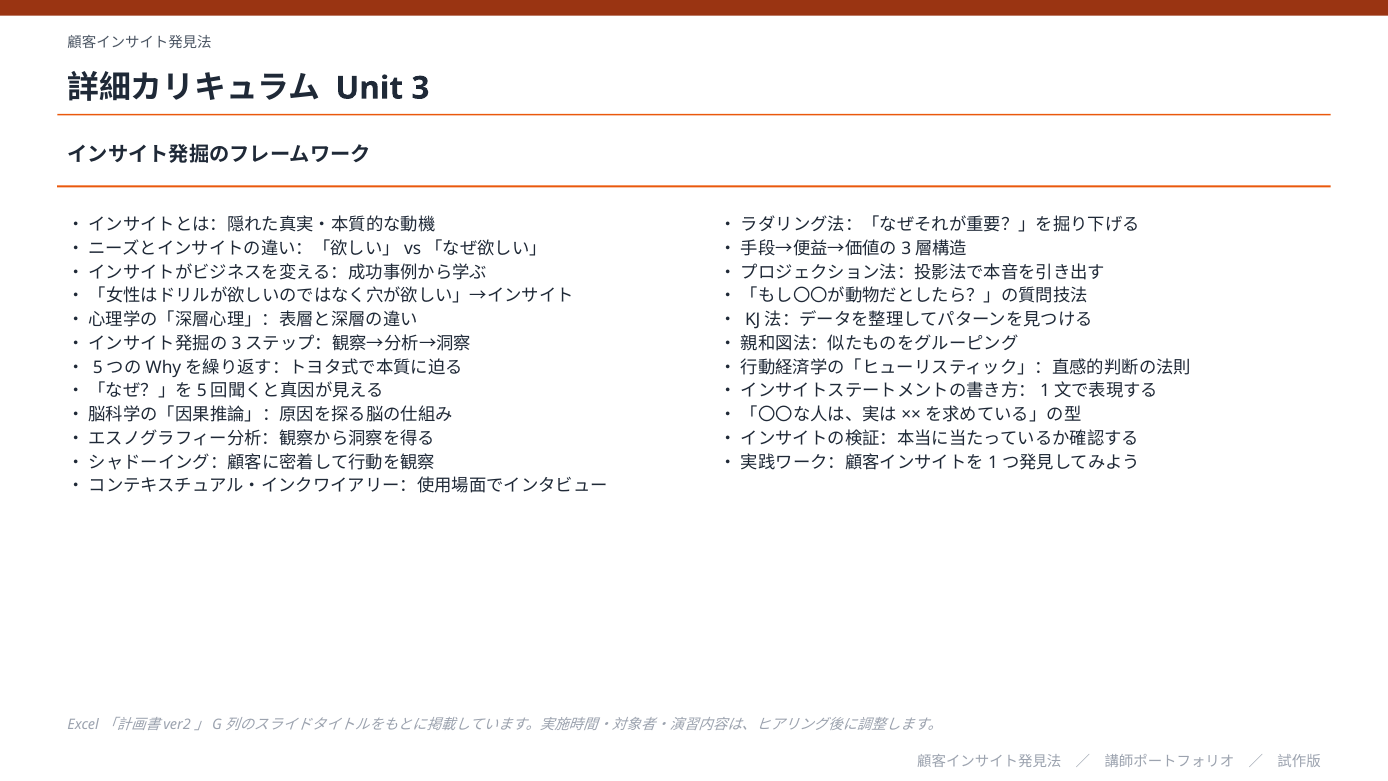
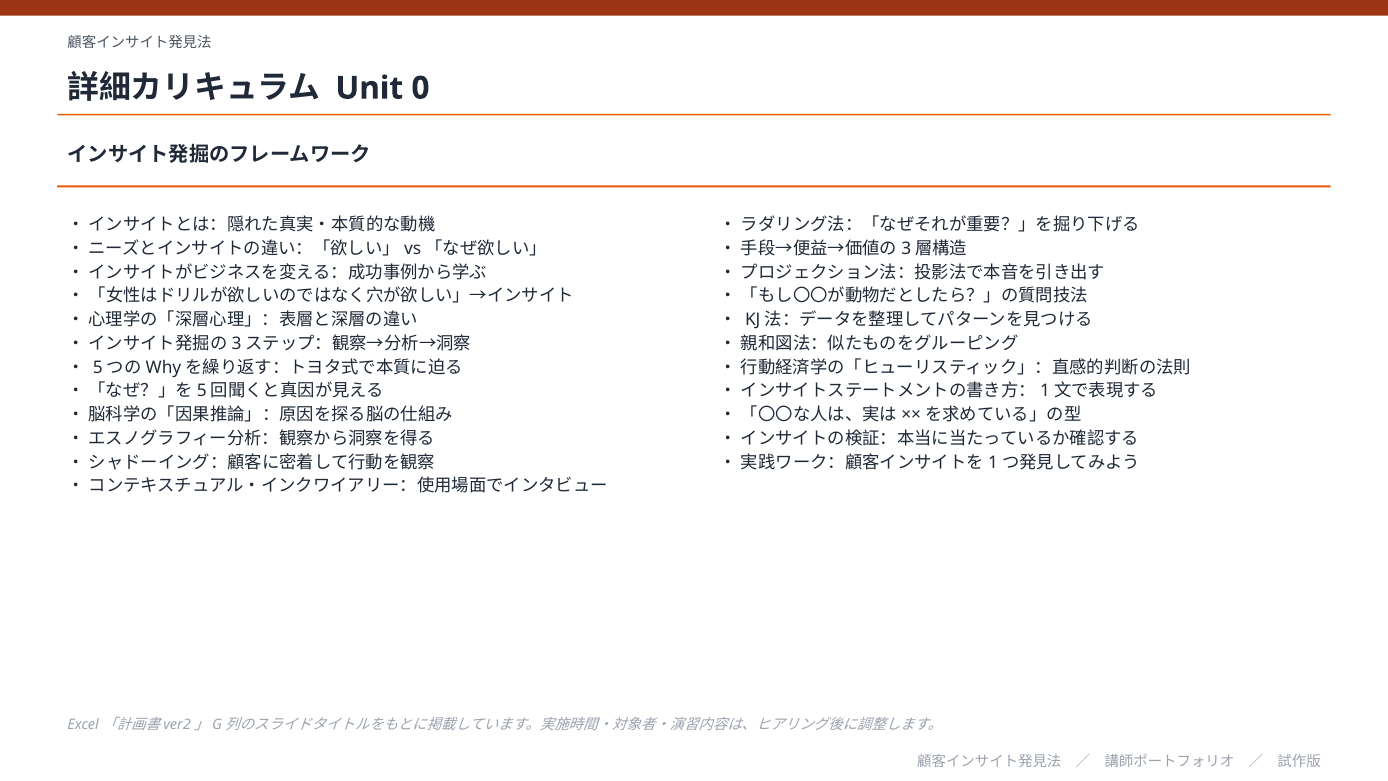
3: 3 -> 0
